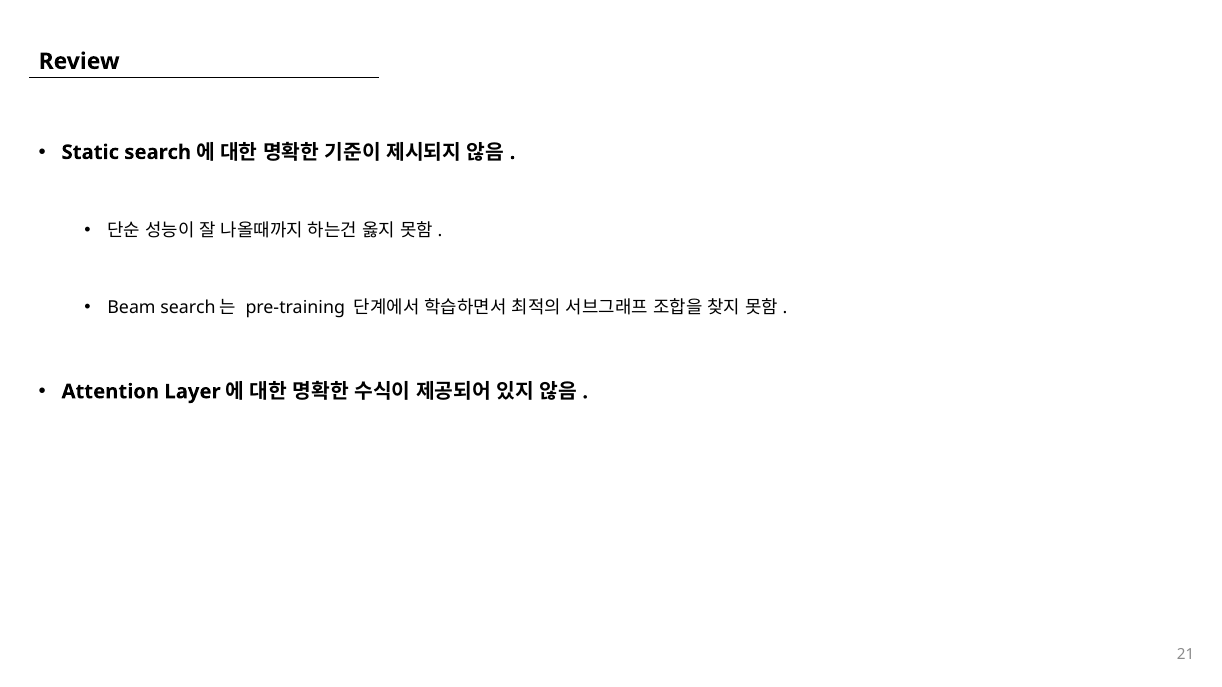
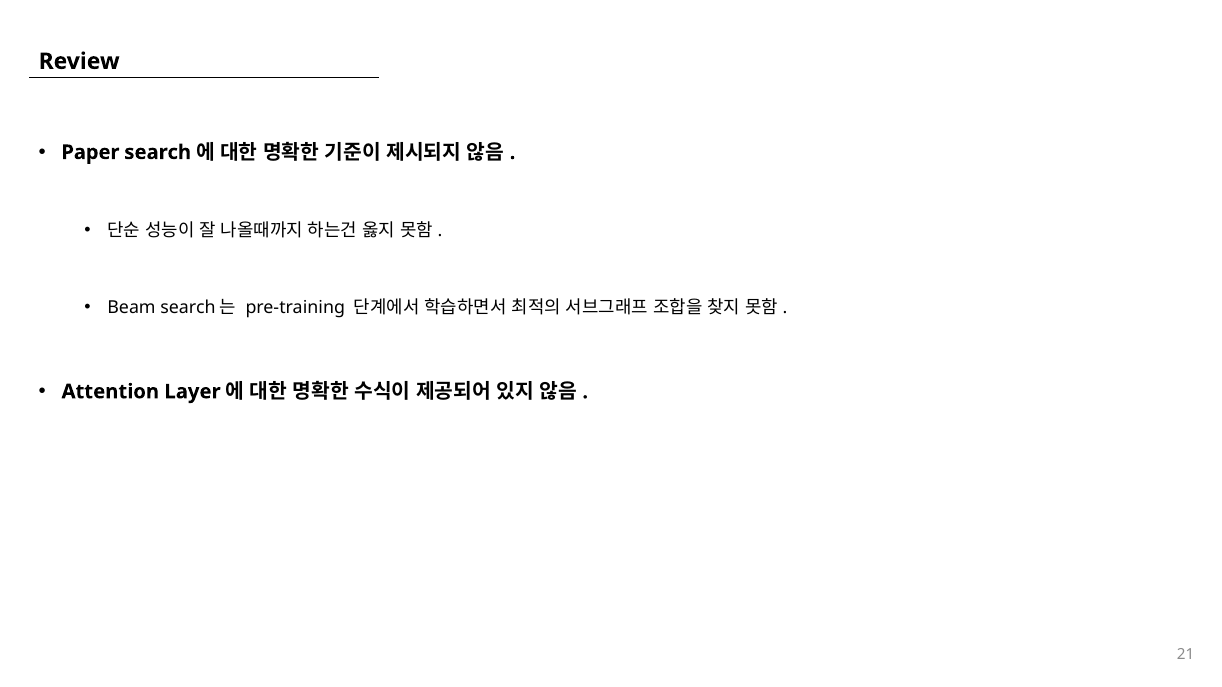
Static: Static -> Paper
